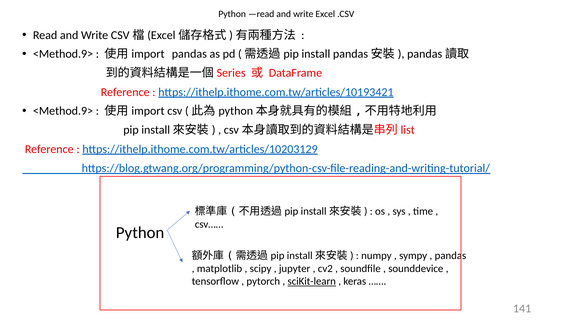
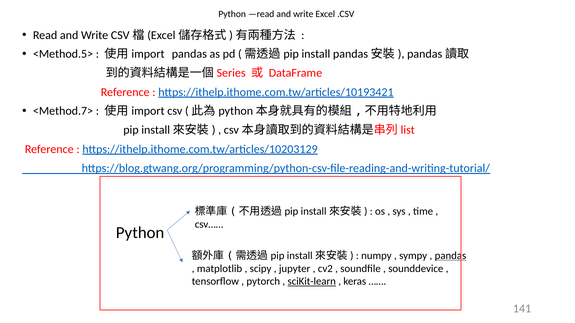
<Method.9> at (63, 54): <Method.9> -> <Method.5>
<Method.9> at (63, 111): <Method.9> -> <Method.7>
pandas at (450, 256) underline: none -> present
